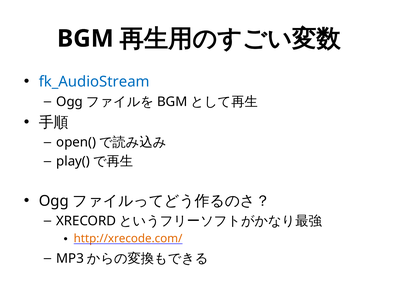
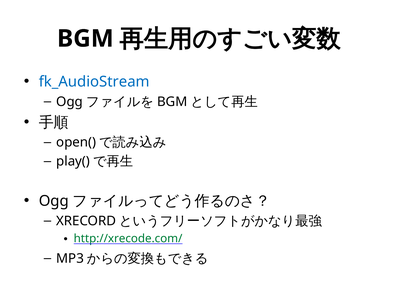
http://xrecode.com/ colour: orange -> green
